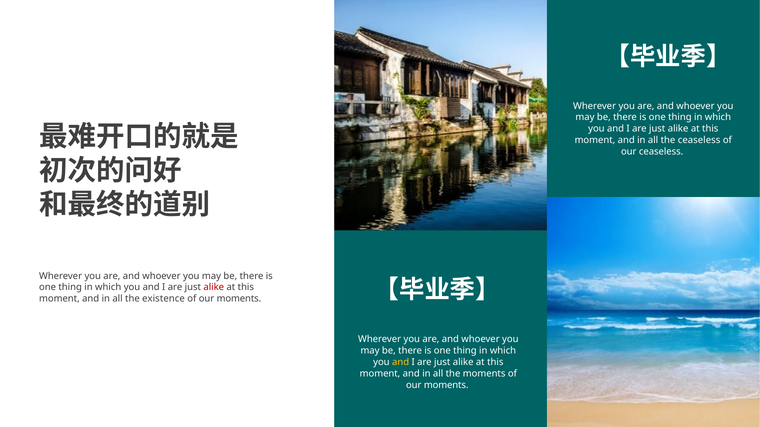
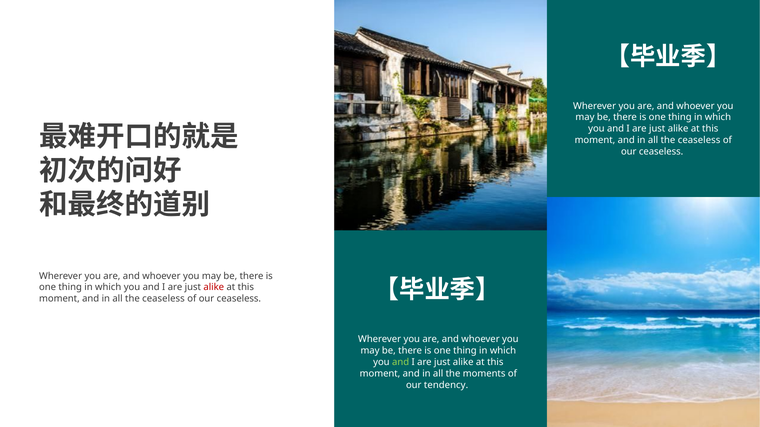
existence at (163, 299): existence -> ceaseless
moments at (239, 299): moments -> ceaseless
and at (401, 363) colour: yellow -> light green
moments at (446, 385): moments -> tendency
